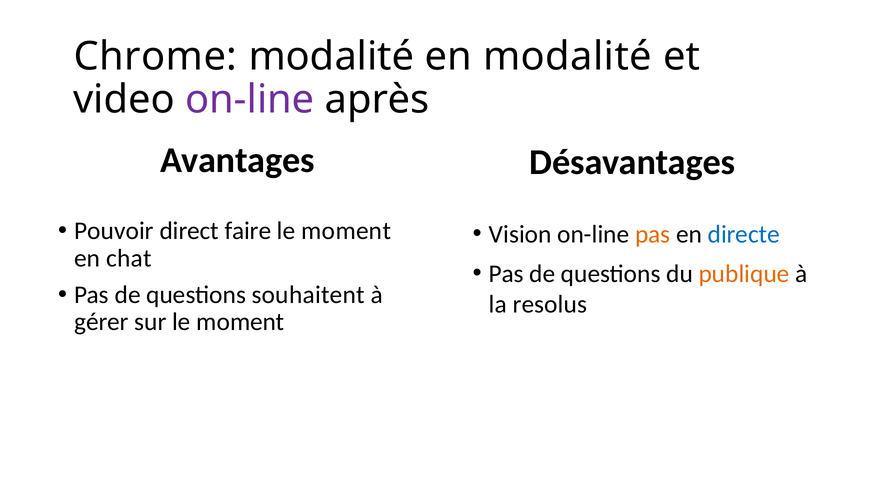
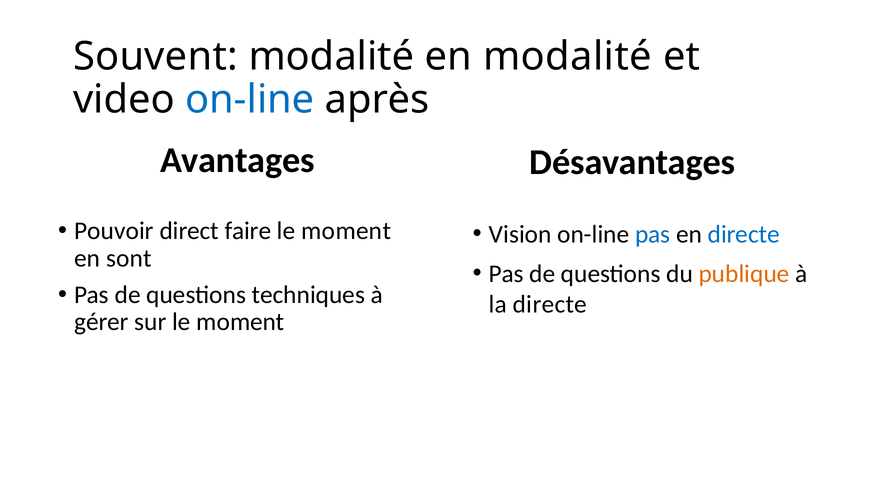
Chrome: Chrome -> Souvent
on-line at (250, 100) colour: purple -> blue
pas at (653, 234) colour: orange -> blue
chat: chat -> sont
souhaitent: souhaitent -> techniques
la resolus: resolus -> directe
